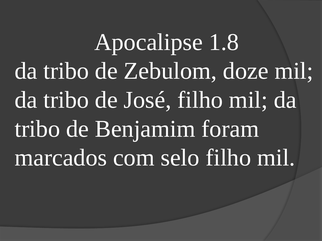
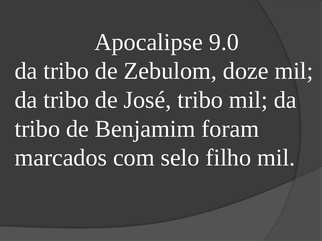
1.8: 1.8 -> 9.0
José filho: filho -> tribo
